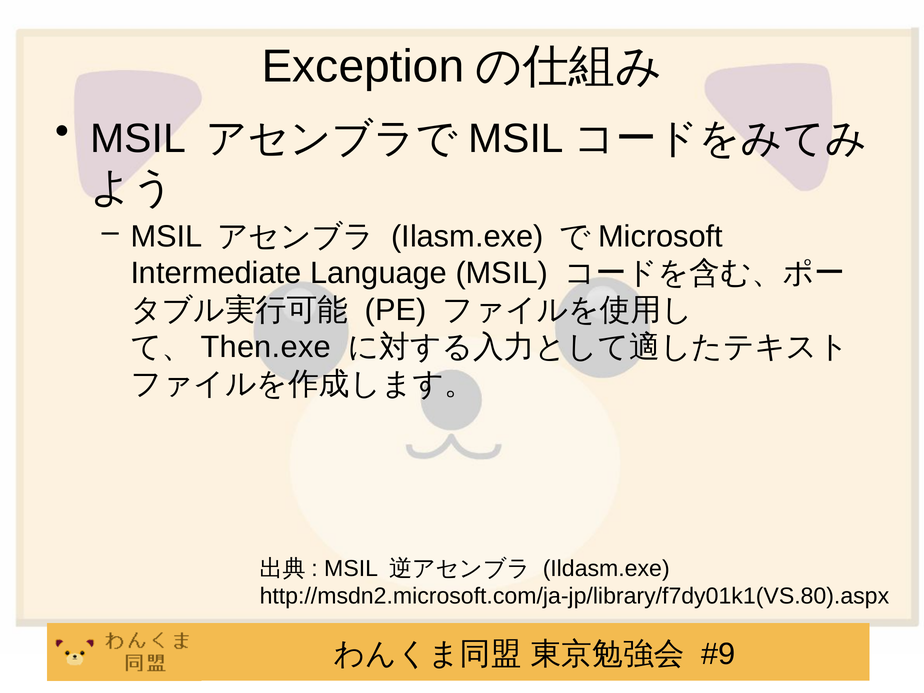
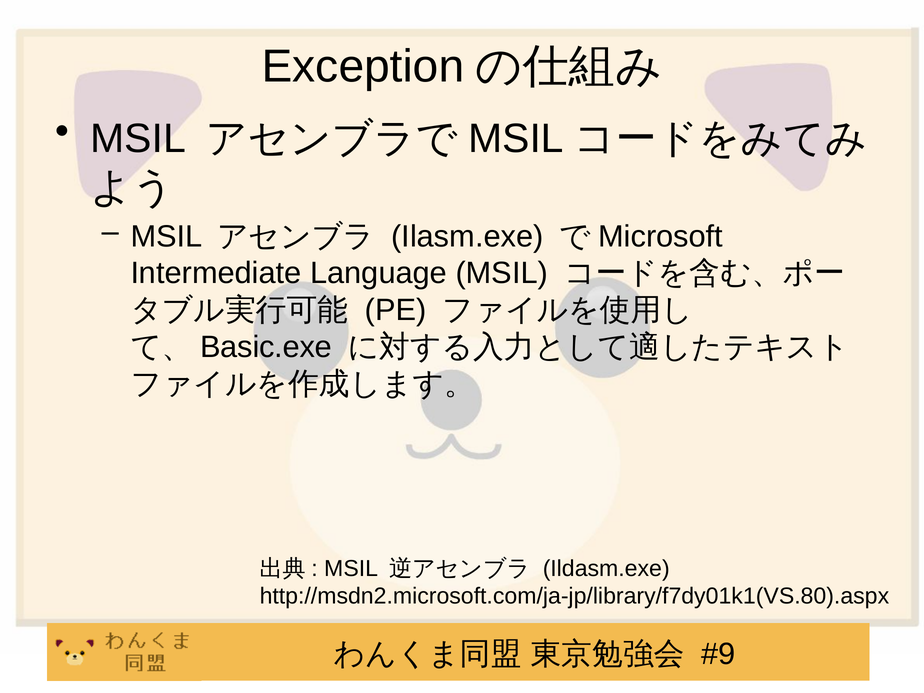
Then.exe: Then.exe -> Basic.exe
